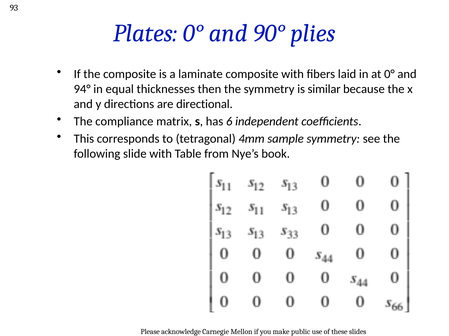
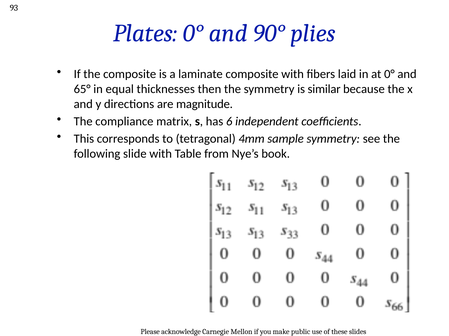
94°: 94° -> 65°
directional: directional -> magnitude
